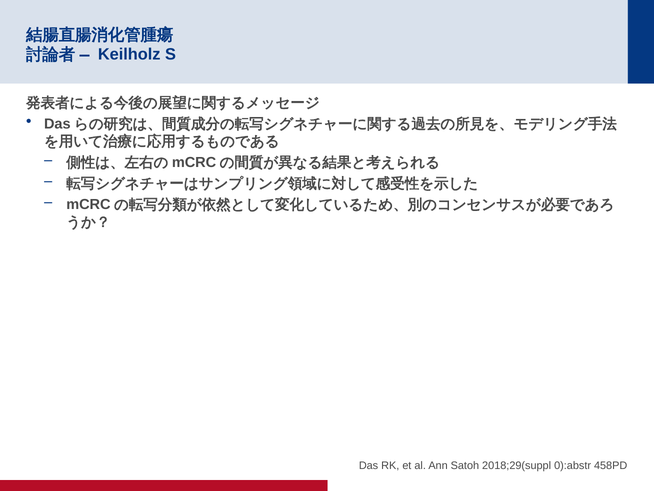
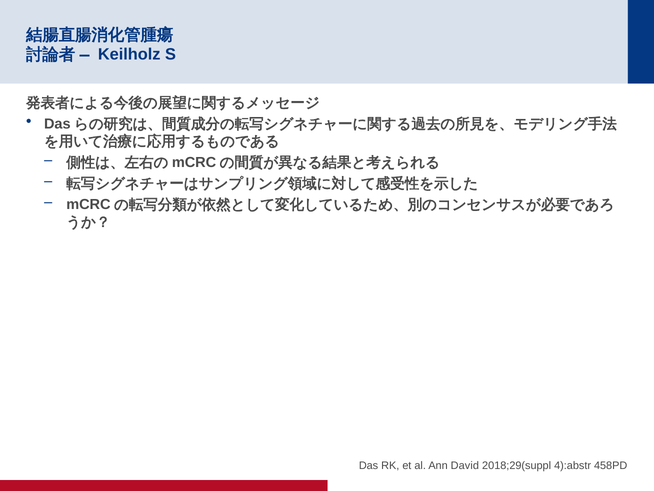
Satoh: Satoh -> David
0):abstr: 0):abstr -> 4):abstr
